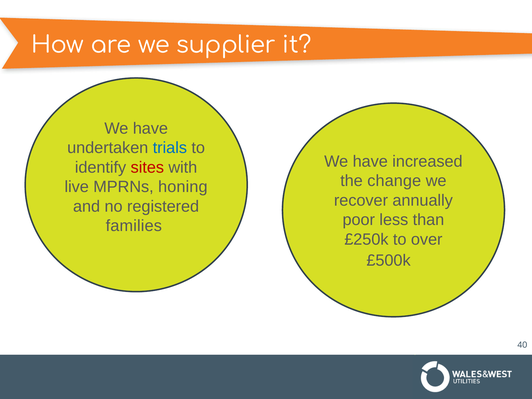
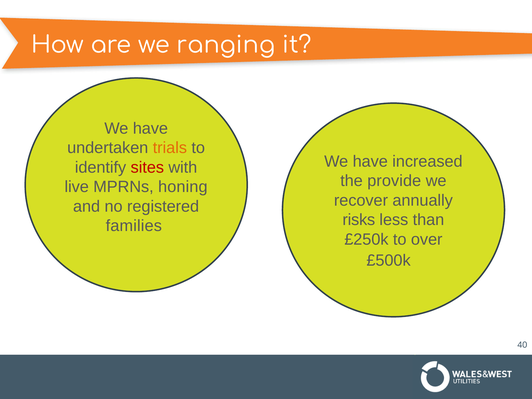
supplier: supplier -> ranging
trials colour: blue -> orange
change: change -> provide
poor: poor -> risks
